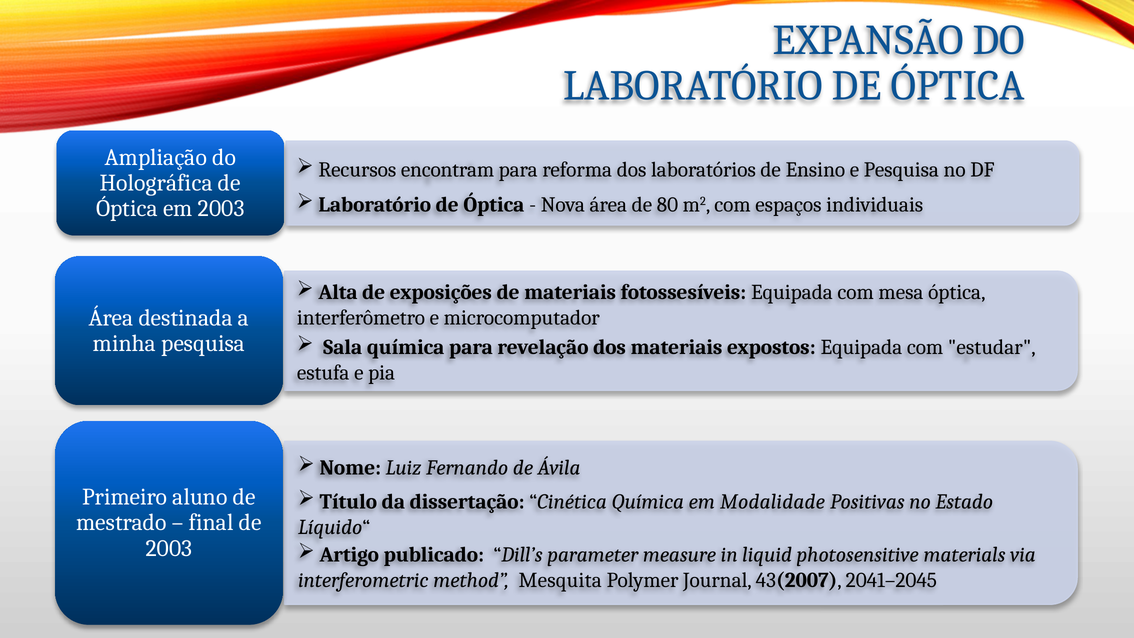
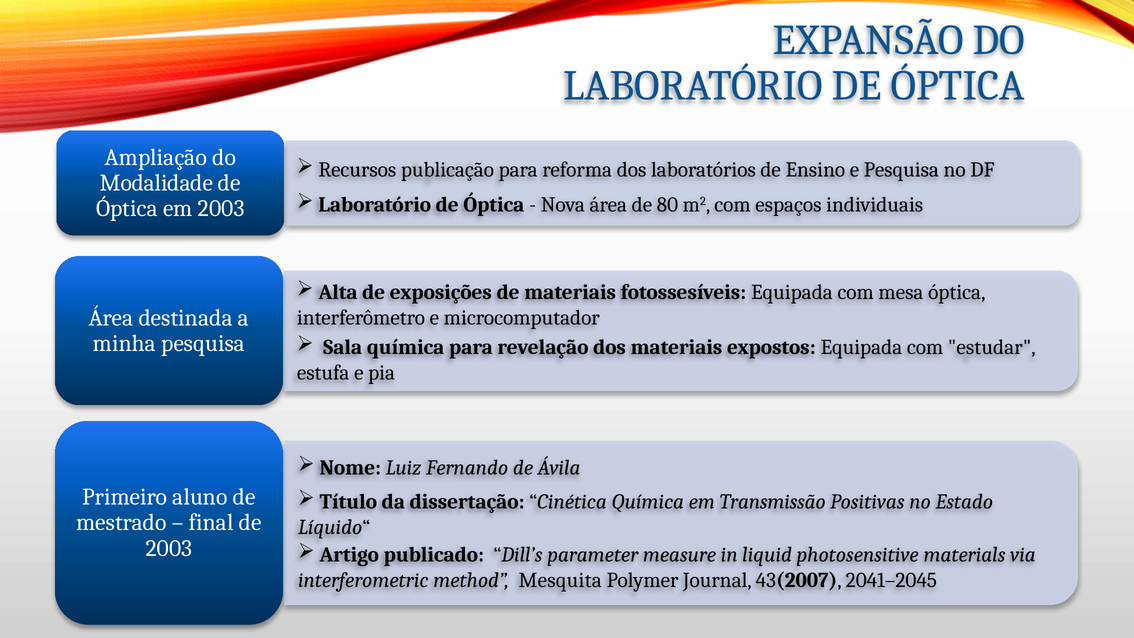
encontram: encontram -> publicação
Holográfica: Holográfica -> Modalidade
Modalidade: Modalidade -> Transmissão
